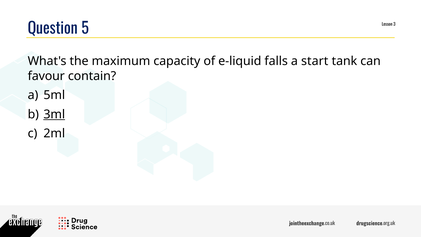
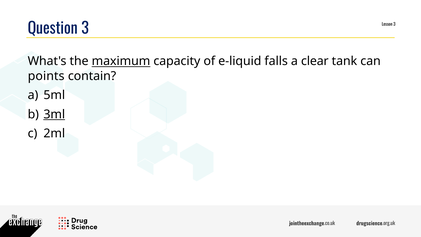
Question 5: 5 -> 3
maximum underline: none -> present
start: start -> clear
favour: favour -> points
